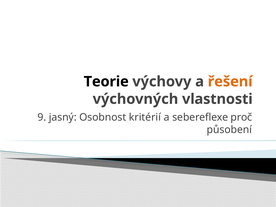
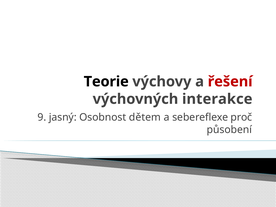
řešení colour: orange -> red
vlastnosti: vlastnosti -> interakce
kritérií: kritérií -> dětem
